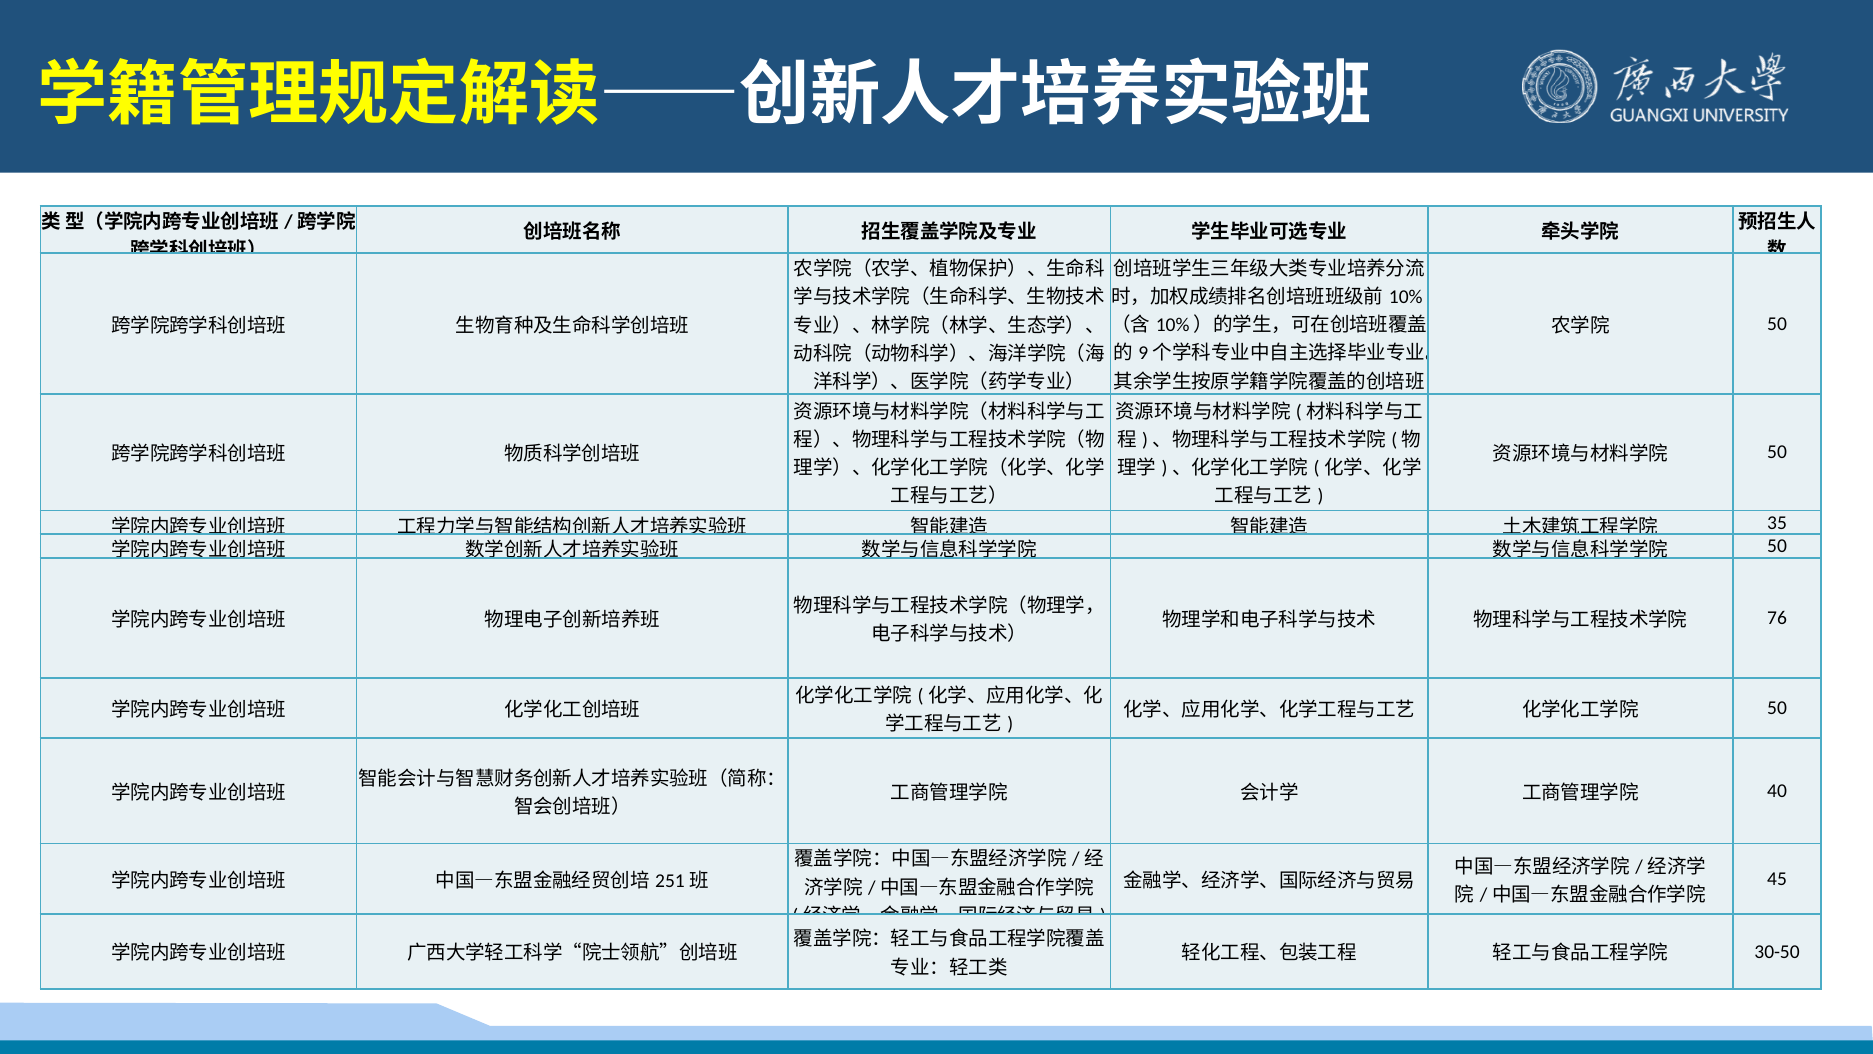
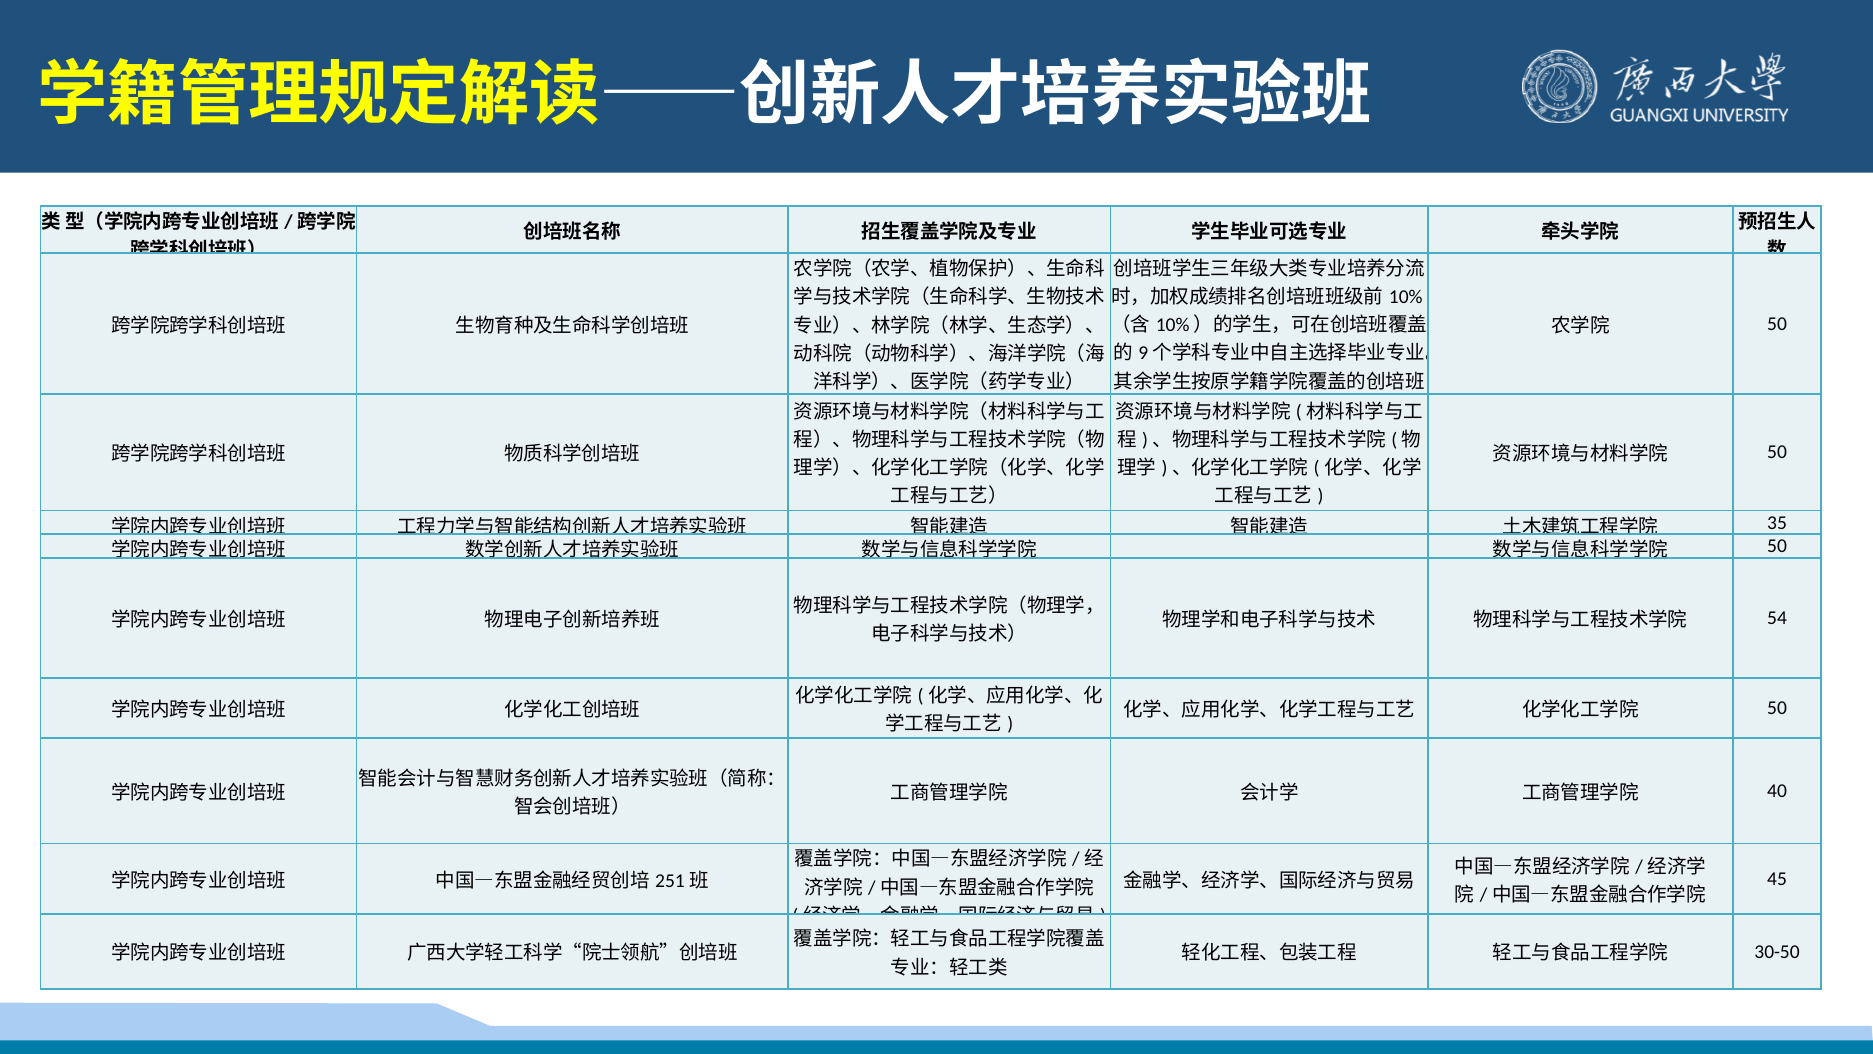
76: 76 -> 54
